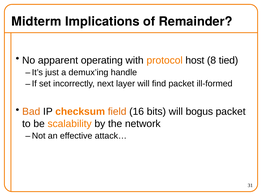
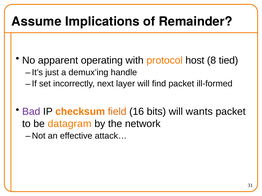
Midterm: Midterm -> Assume
Bad colour: orange -> purple
bogus: bogus -> wants
scalability: scalability -> datagram
